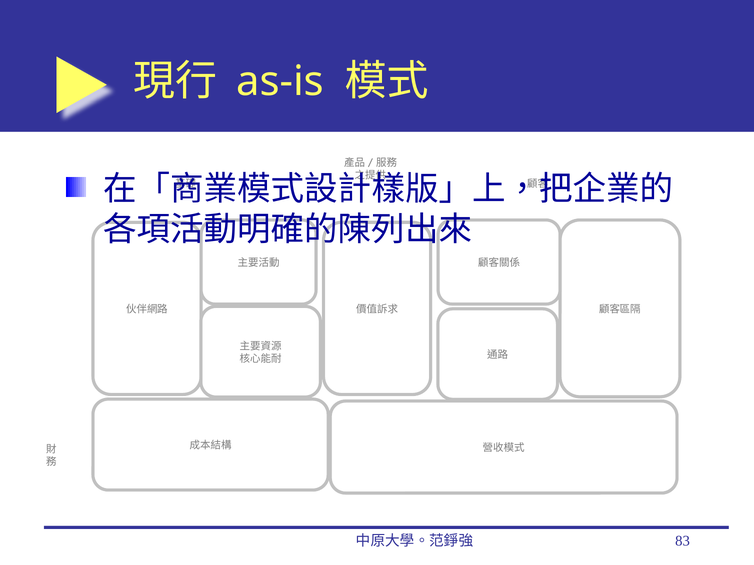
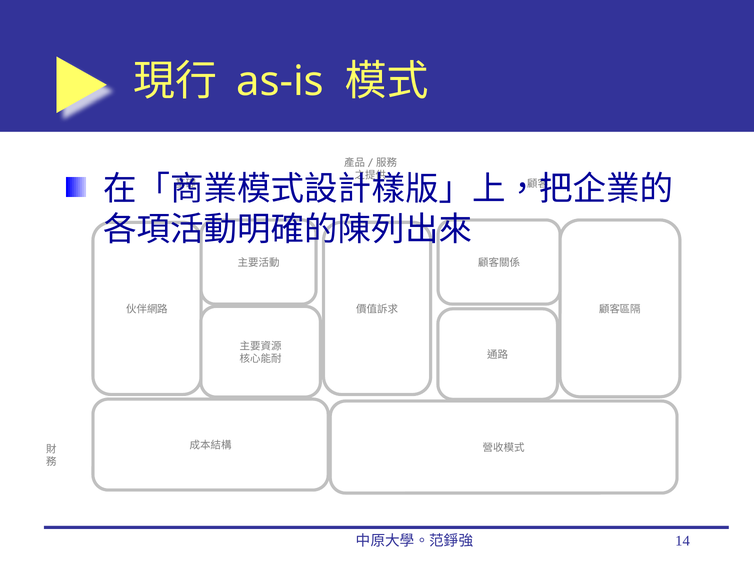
83: 83 -> 14
